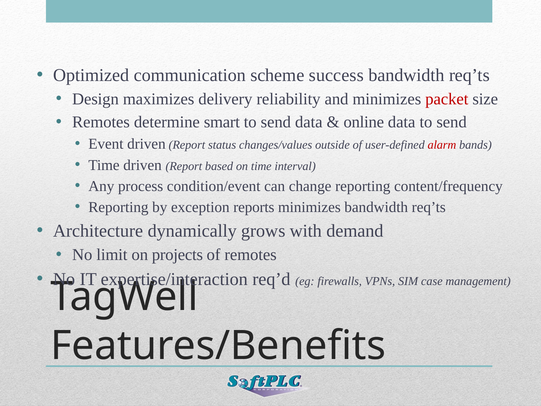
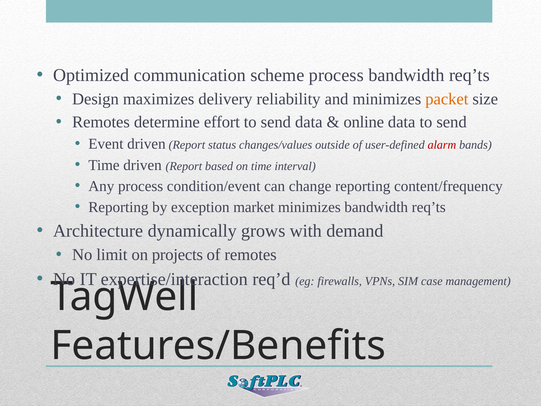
scheme success: success -> process
packet colour: red -> orange
smart: smart -> effort
reports: reports -> market
